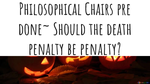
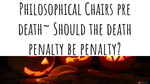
done~: done~ -> death~
